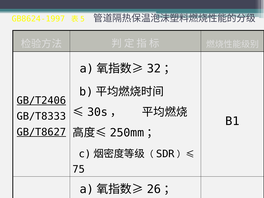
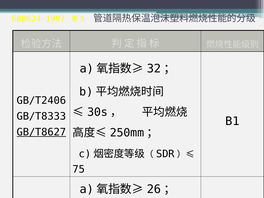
GB/T2406 at (41, 100) underline: present -> none
